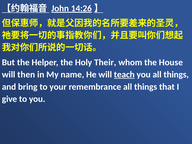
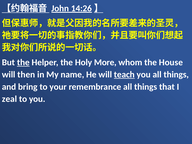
the at (23, 62) underline: none -> present
Their: Their -> More
give: give -> zeal
